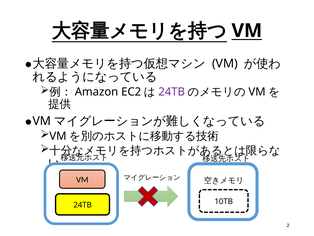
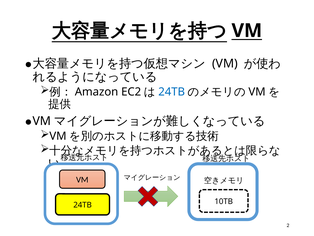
24TB at (172, 92) colour: purple -> blue
